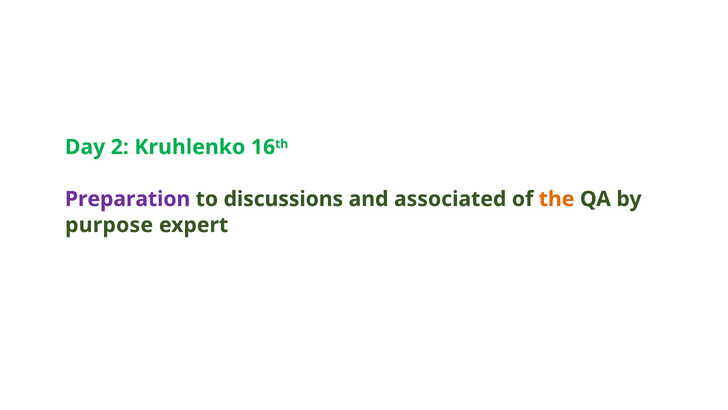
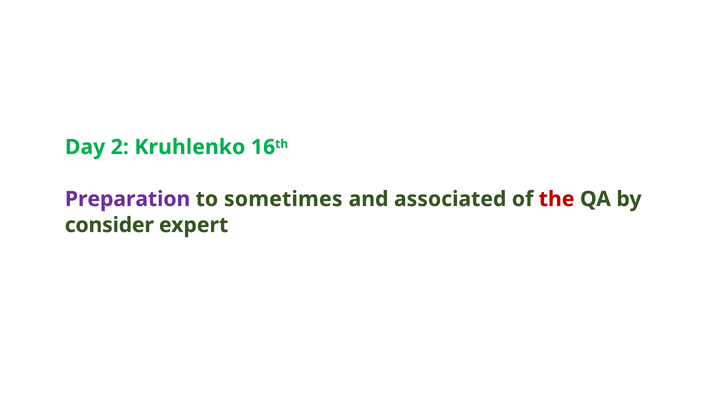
discussions: discussions -> sometimes
the colour: orange -> red
purpose: purpose -> consider
